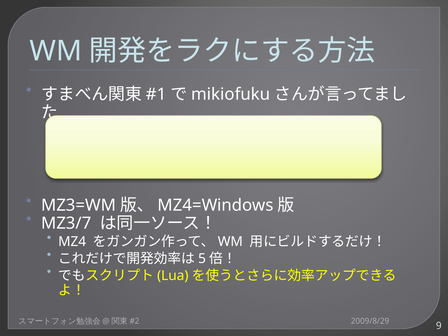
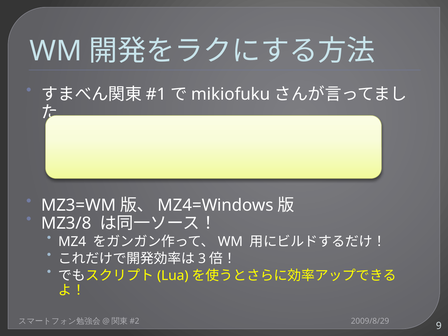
MZ3/7: MZ3/7 -> MZ3/8
5: 5 -> 3
